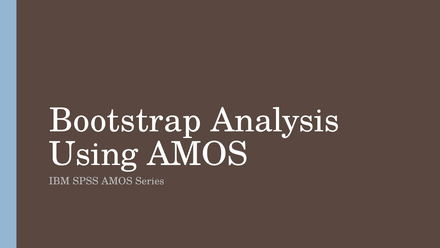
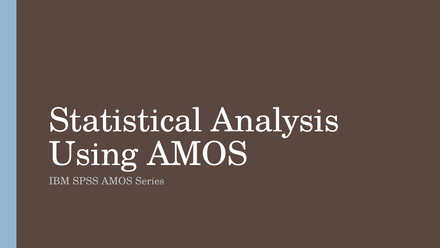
Bootstrap: Bootstrap -> Statistical
